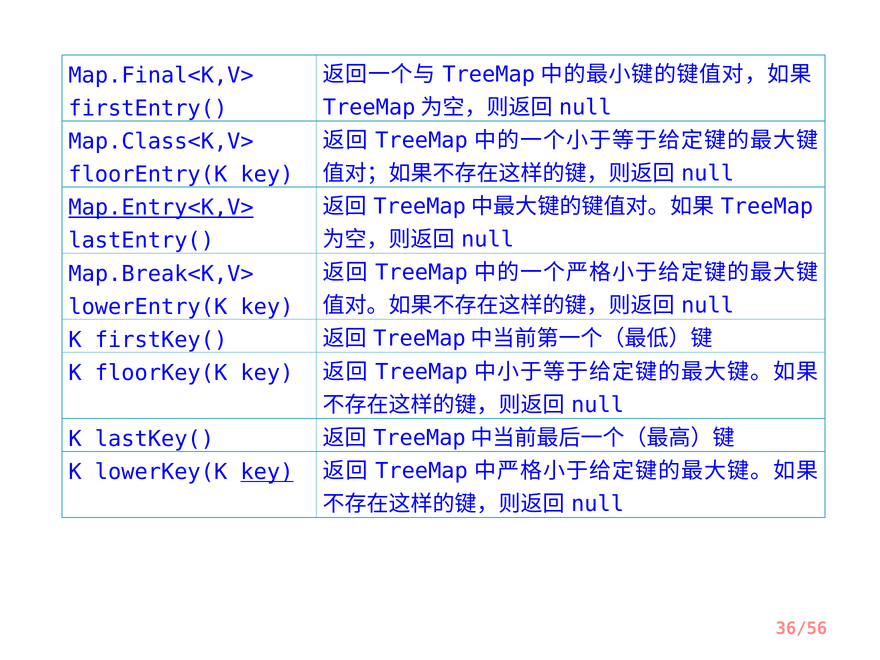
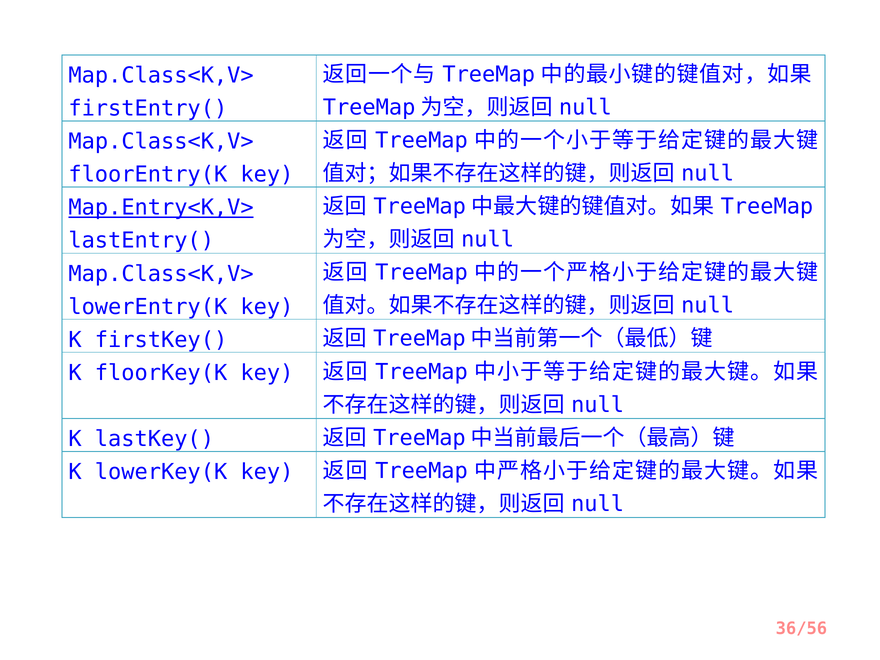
Map.Final<K,V> at (161, 76): Map.Final<K,V> -> Map.Class<K,V>
Map.Break<K,V> at (161, 274): Map.Break<K,V> -> Map.Class<K,V>
key at (267, 472) underline: present -> none
